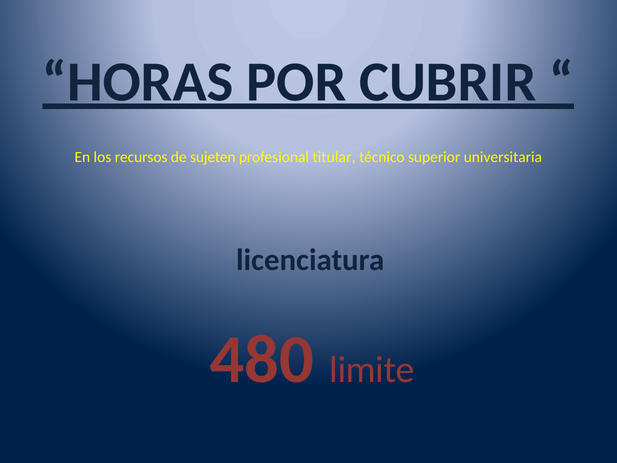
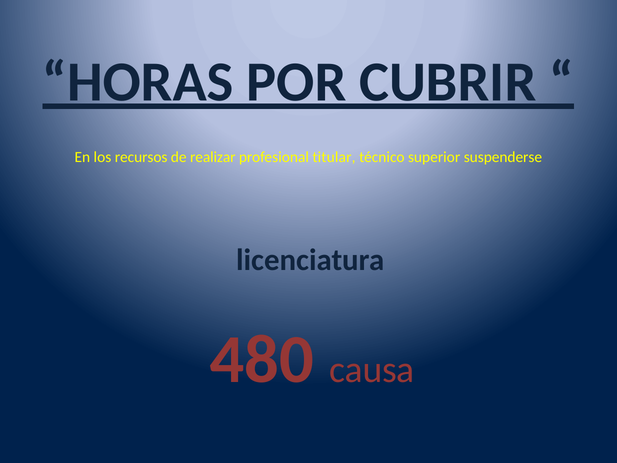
sujeten: sujeten -> realizar
universitaria: universitaria -> suspenderse
limite: limite -> causa
